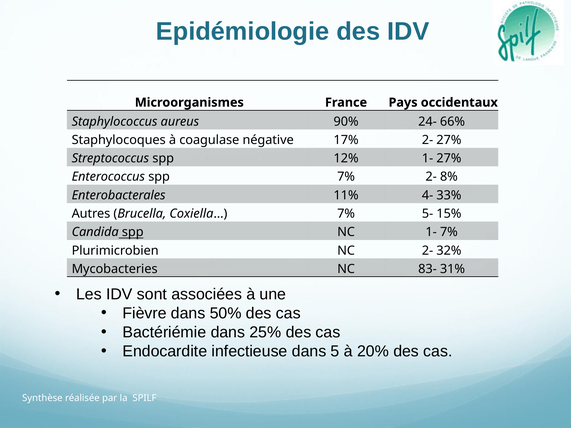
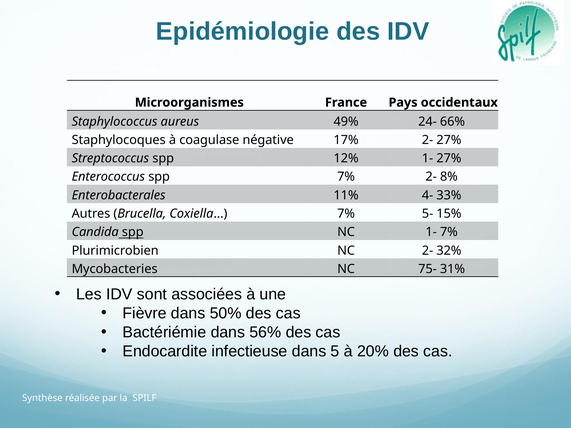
90%: 90% -> 49%
83-: 83- -> 75-
25%: 25% -> 56%
